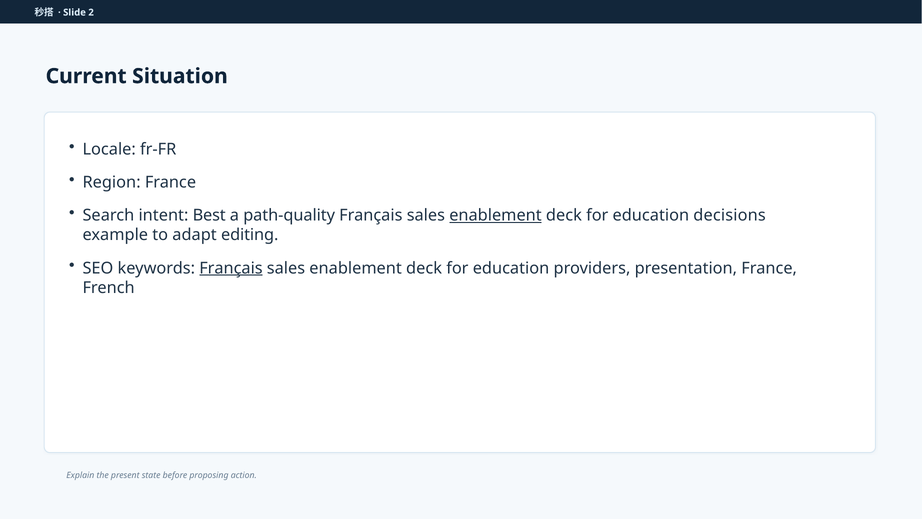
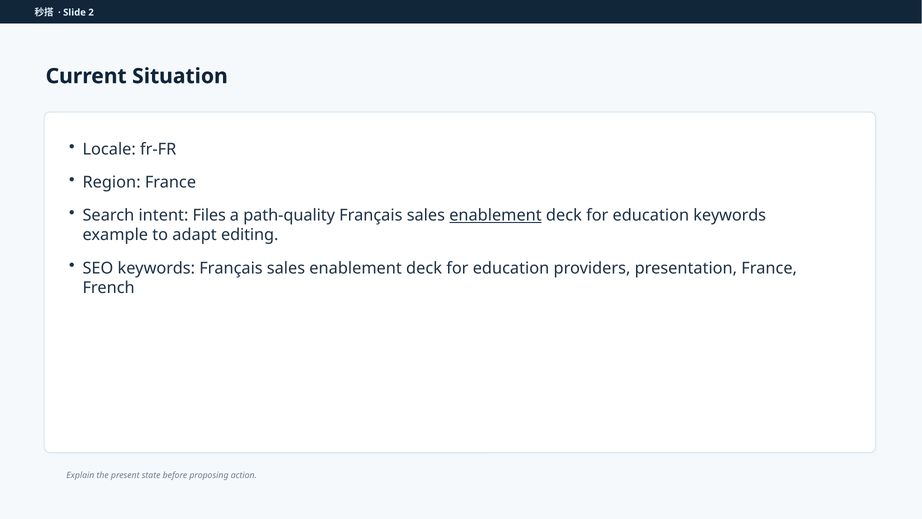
Best: Best -> Files
education decisions: decisions -> keywords
Français at (231, 268) underline: present -> none
